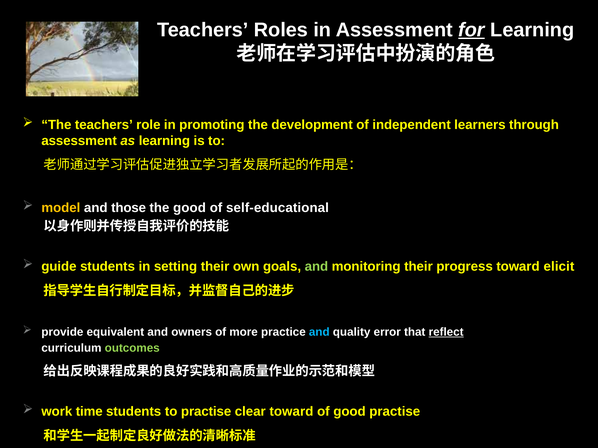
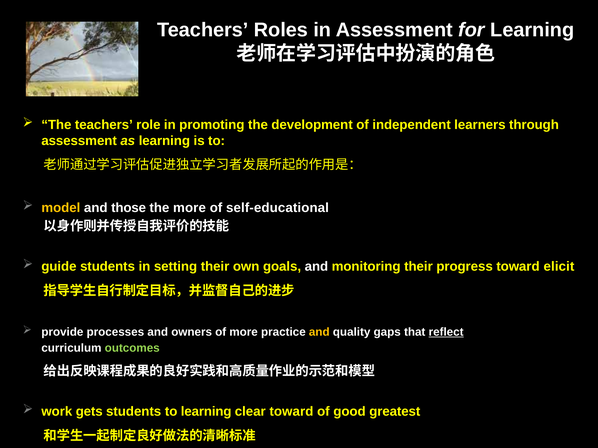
for underline: present -> none
the good: good -> more
and at (316, 267) colour: light green -> white
equivalent: equivalent -> processes
and at (319, 332) colour: light blue -> yellow
error: error -> gaps
time: time -> gets
to practise: practise -> learning
good practise: practise -> greatest
